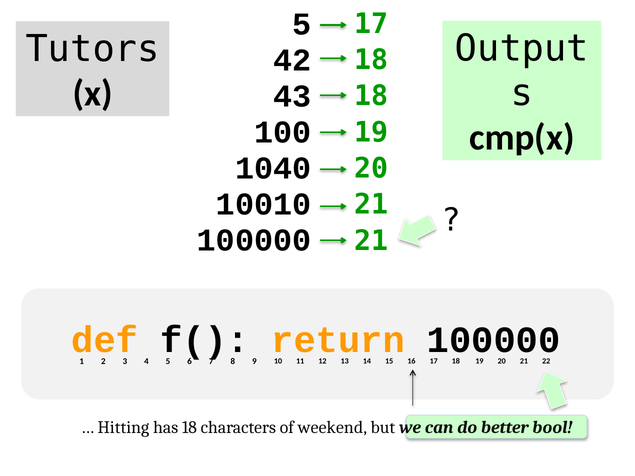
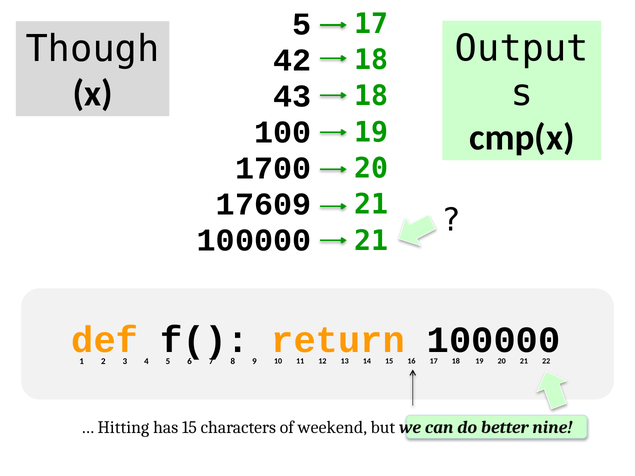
Tutors: Tutors -> Though
1040: 1040 -> 1700
10010: 10010 -> 17609
has 18: 18 -> 15
bool: bool -> nine
